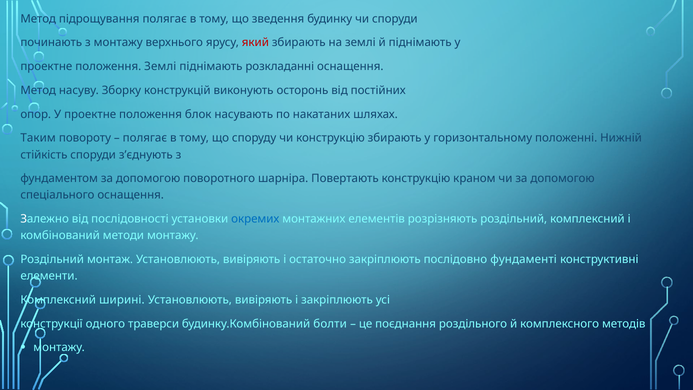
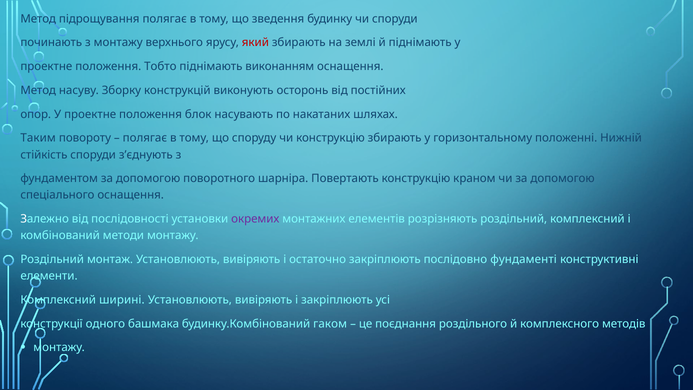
положення Землі: Землі -> Тобто
розкладанні: розкладанні -> виконанням
окремих colour: blue -> purple
траверси: траверси -> башмака
болти: болти -> гаком
